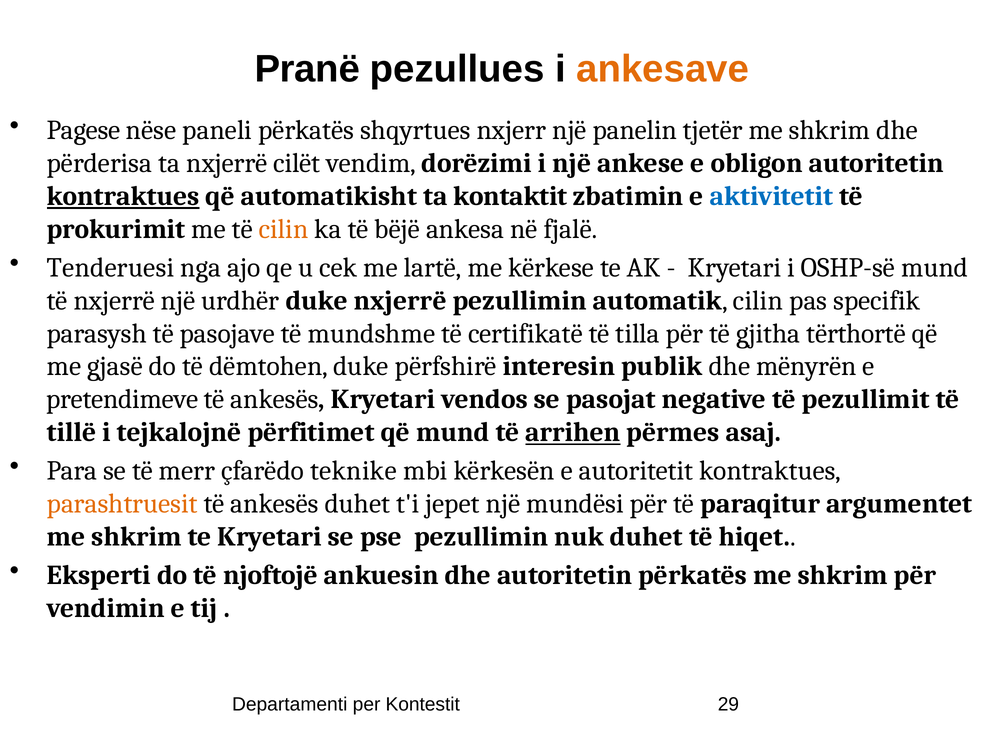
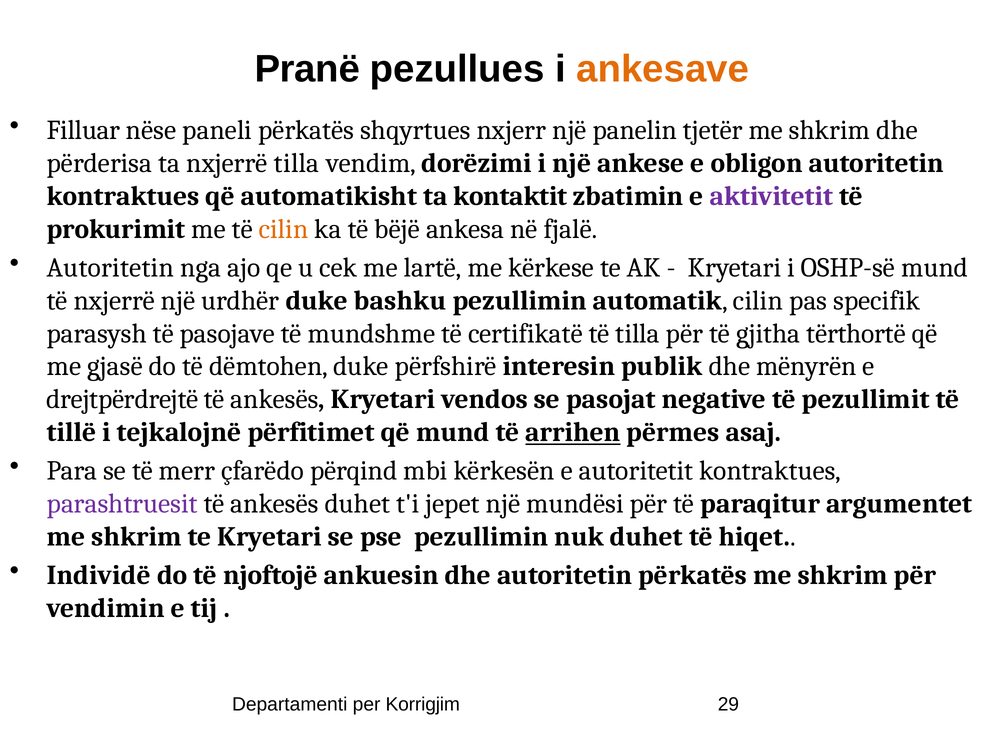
Pagese: Pagese -> Filluar
nxjerrë cilët: cilët -> tilla
kontraktues at (123, 196) underline: present -> none
aktivitetit colour: blue -> purple
Tenderuesi at (110, 268): Tenderuesi -> Autoritetin
duke nxjerrë: nxjerrë -> bashku
pretendimeve: pretendimeve -> drejtpërdrejtë
teknike: teknike -> përqind
parashtruesit colour: orange -> purple
Eksperti: Eksperti -> Individë
Kontestit: Kontestit -> Korrigjim
